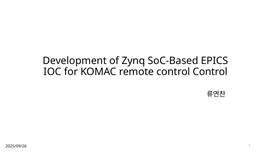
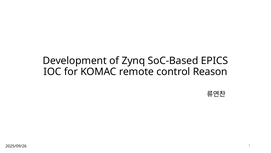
control Control: Control -> Reason
